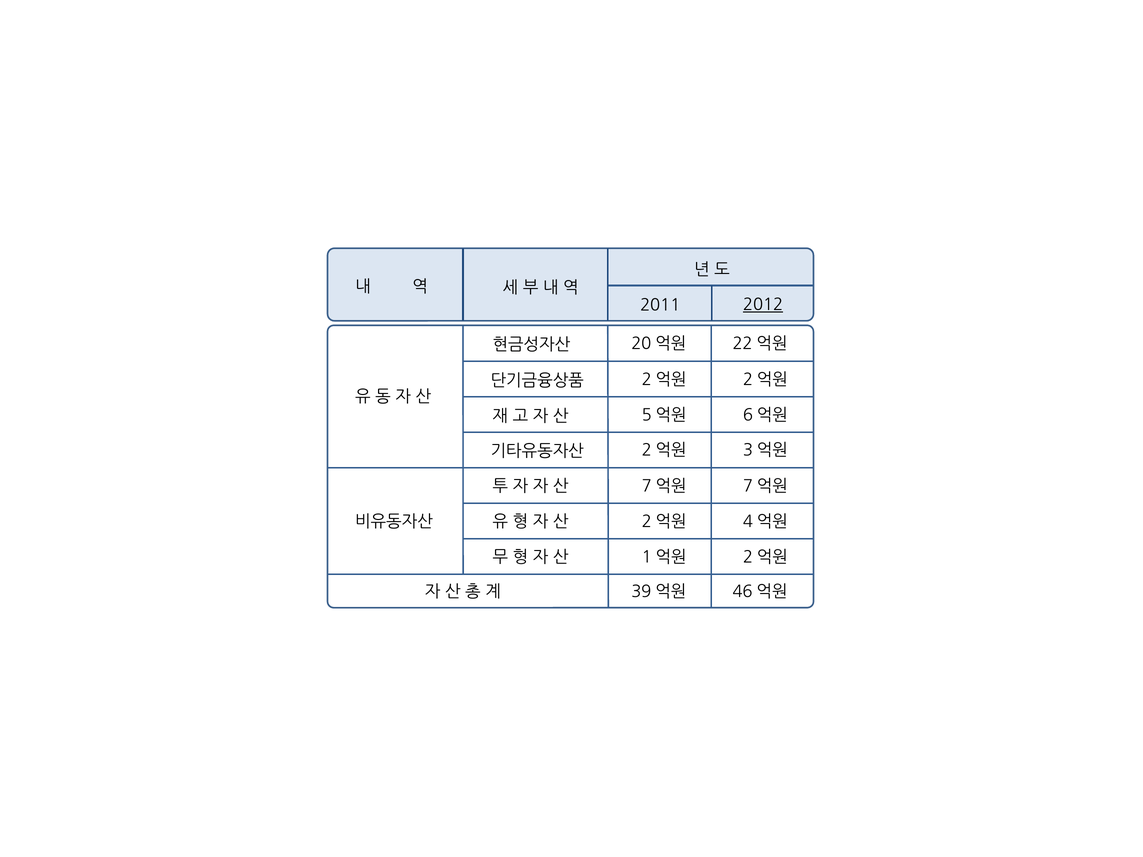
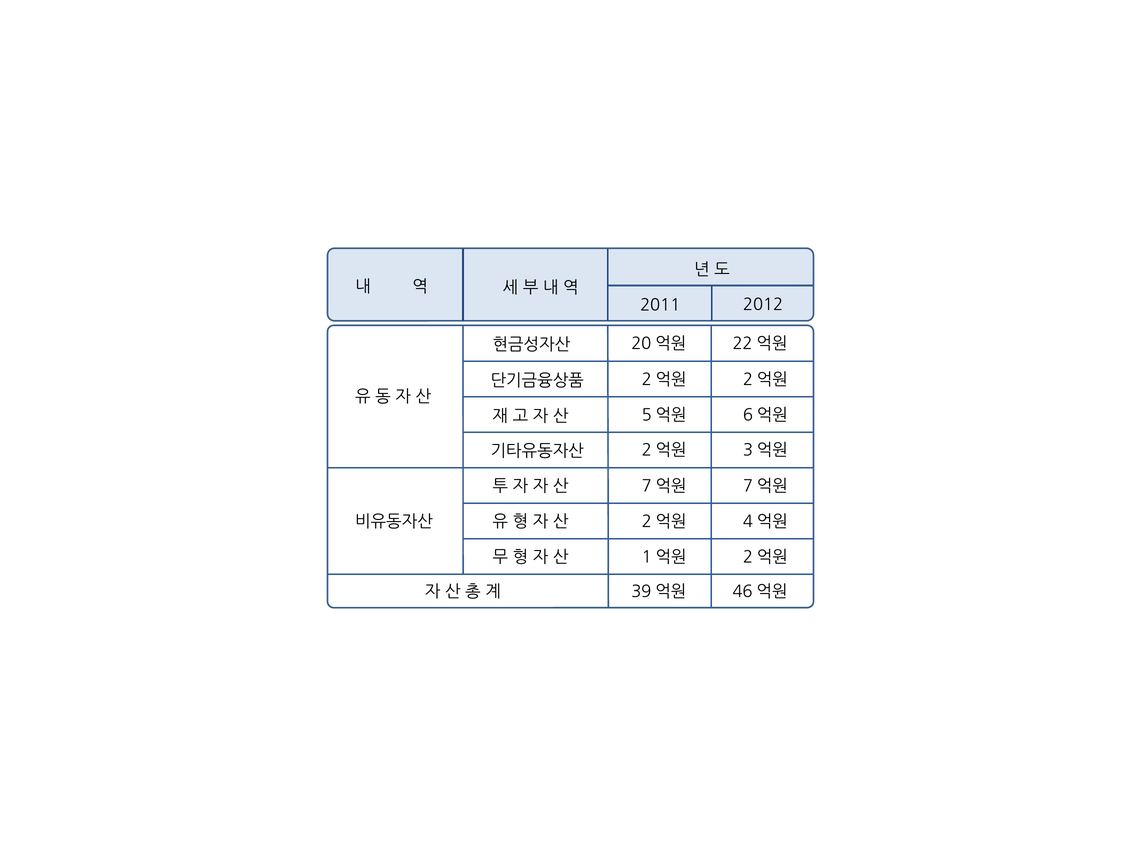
2012 underline: present -> none
